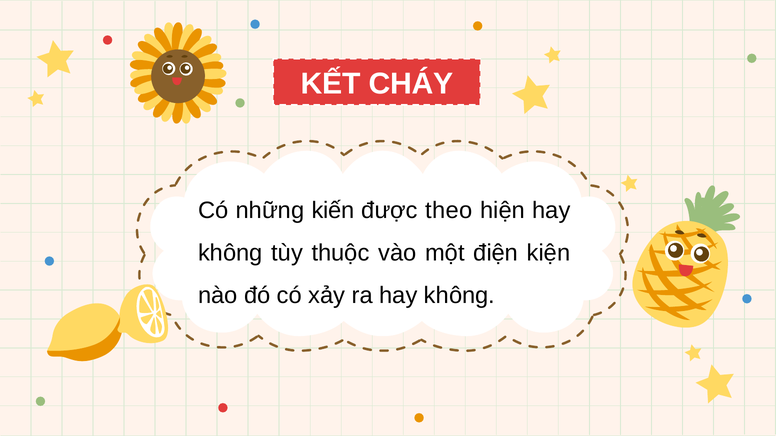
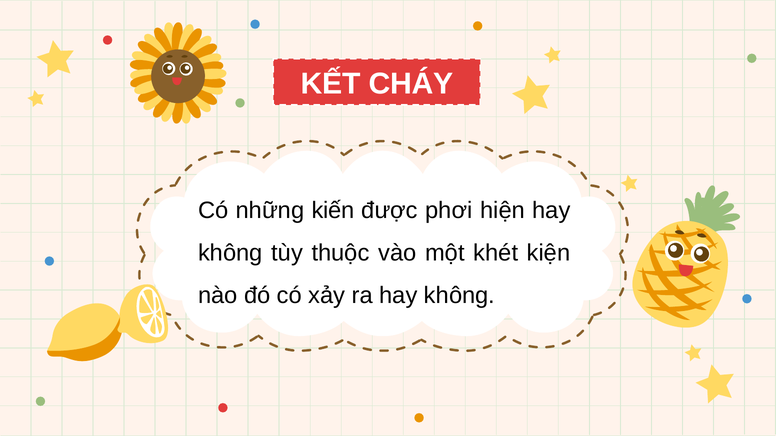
theo: theo -> phơi
điện: điện -> khét
